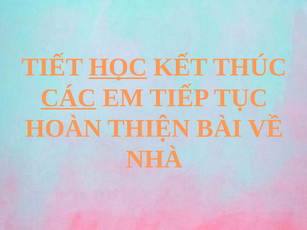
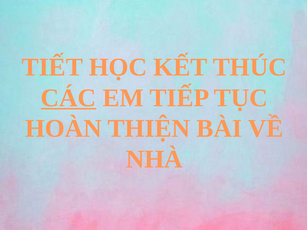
HỌC underline: present -> none
